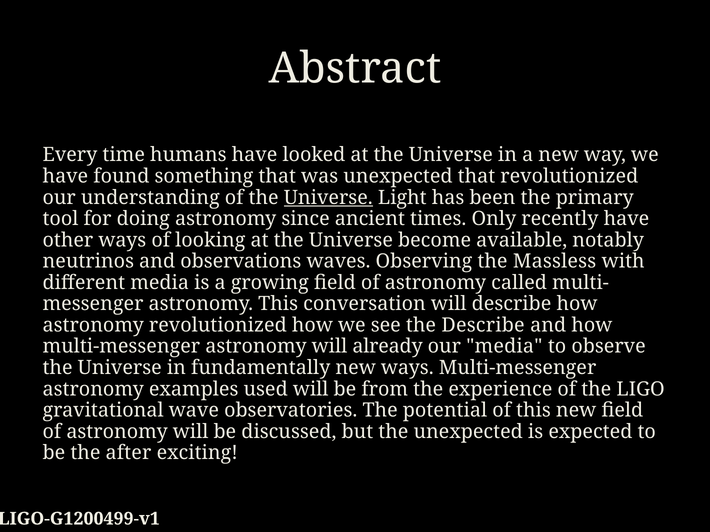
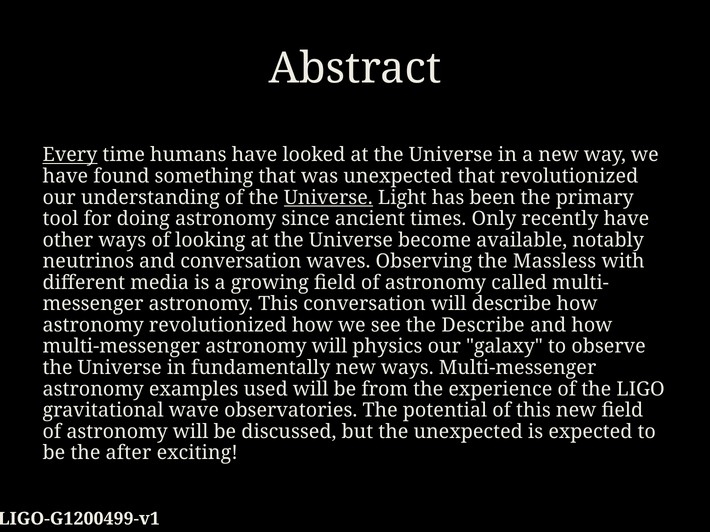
Every underline: none -> present
and observations: observations -> conversation
already: already -> physics
our media: media -> galaxy
